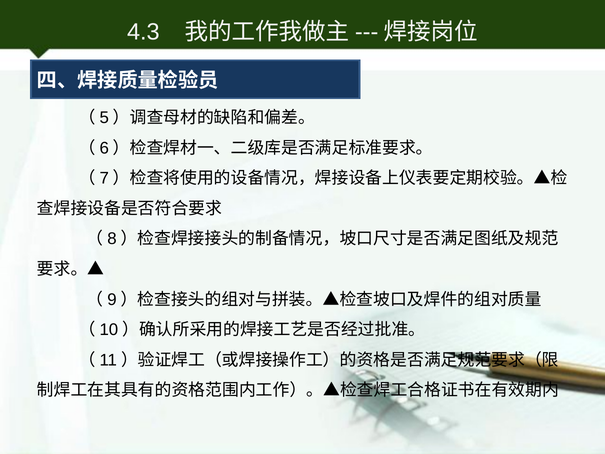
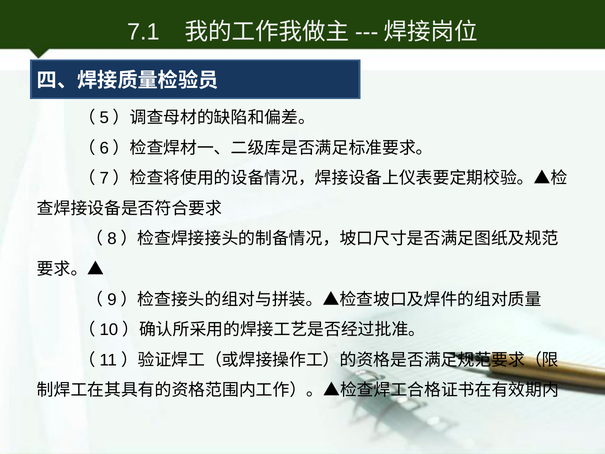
4.3: 4.3 -> 7.1
